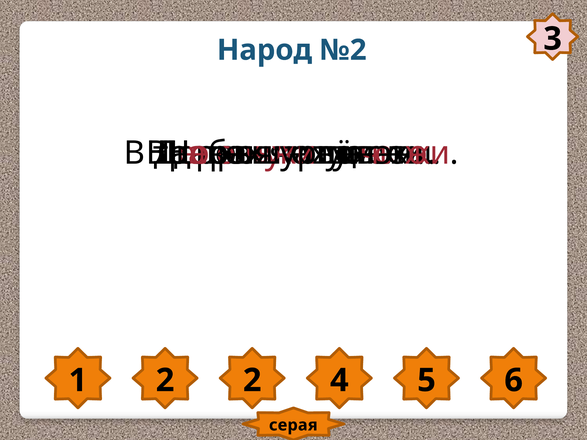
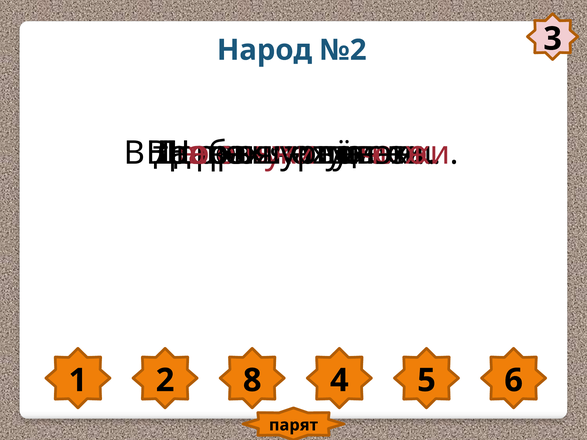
2 2: 2 -> 8
серая: серая -> парят
